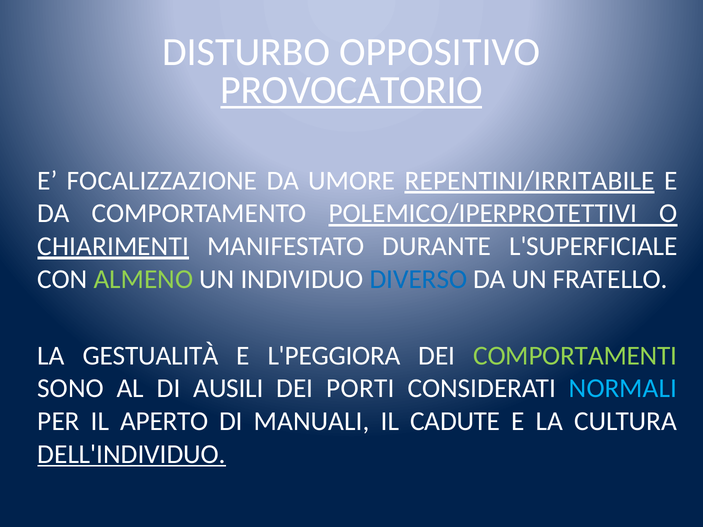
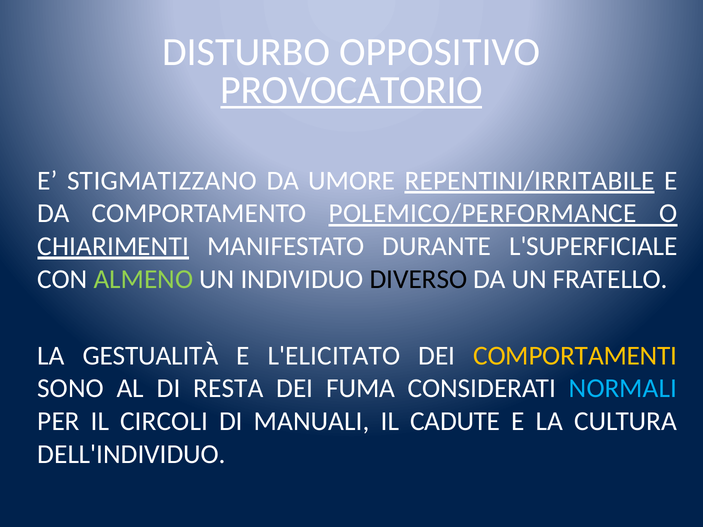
FOCALIZZAZIONE: FOCALIZZAZIONE -> STIGMATIZZANO
POLEMICO/IPERPROTETTIVI: POLEMICO/IPERPROTETTIVI -> POLEMICO/PERFORMANCE
DIVERSO colour: blue -> black
L'PEGGIORA: L'PEGGIORA -> L'ELICITATO
COMPORTAMENTI colour: light green -> yellow
AUSILI: AUSILI -> RESTA
PORTI: PORTI -> FUMA
APERTO: APERTO -> CIRCOLI
DELL'INDIVIDUO underline: present -> none
